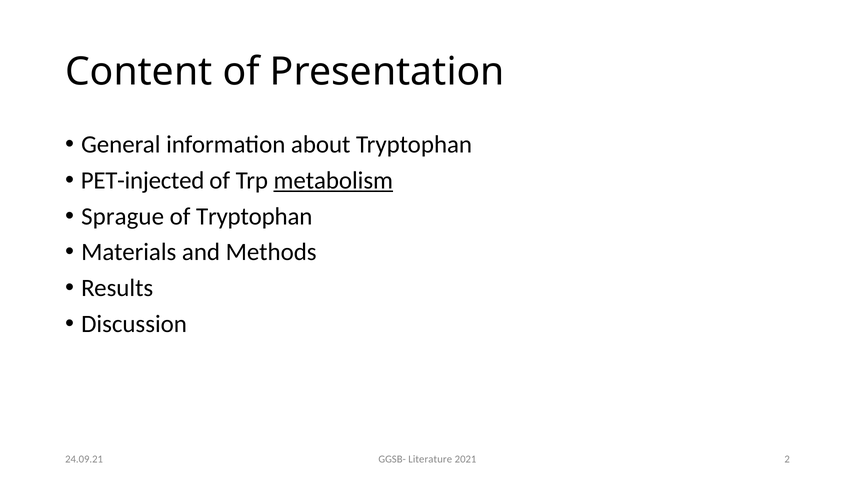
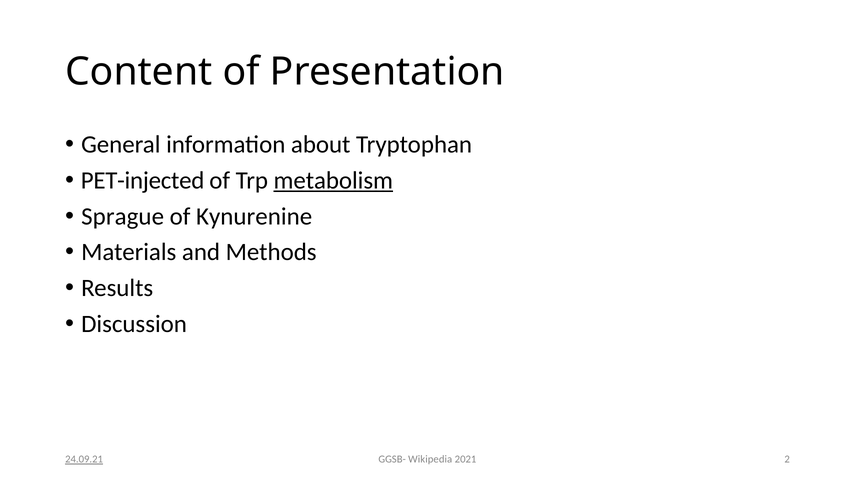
of Tryptophan: Tryptophan -> Kynurenine
Literature: Literature -> Wikipedia
24.09.21 underline: none -> present
